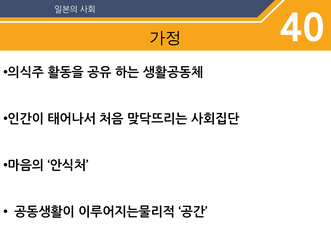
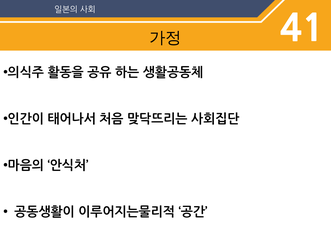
40: 40 -> 41
